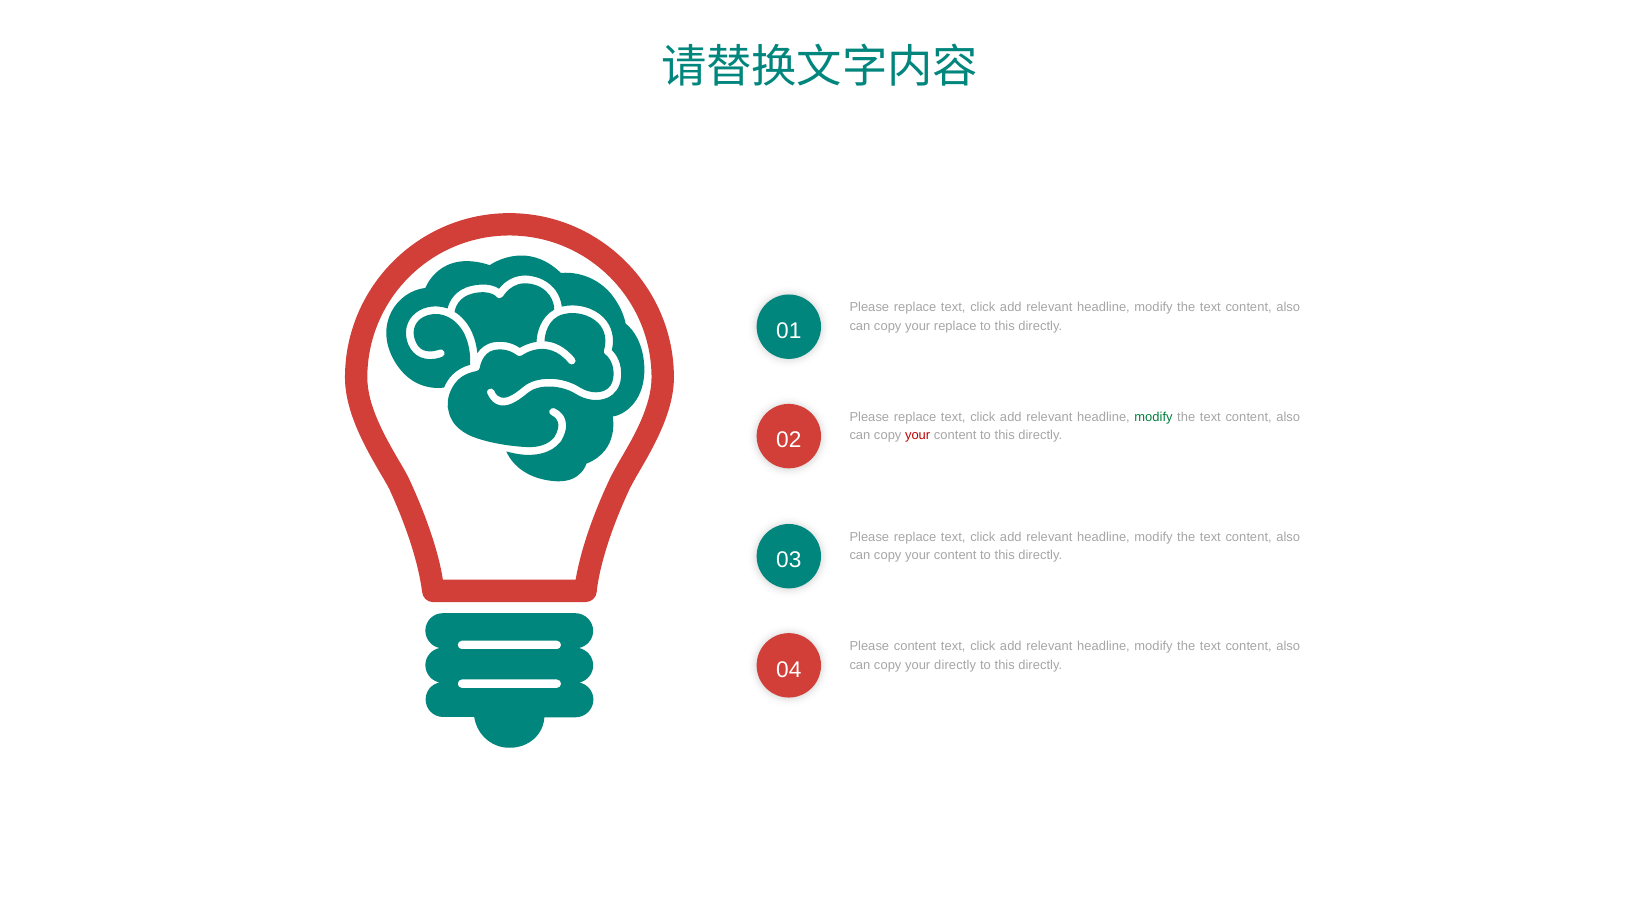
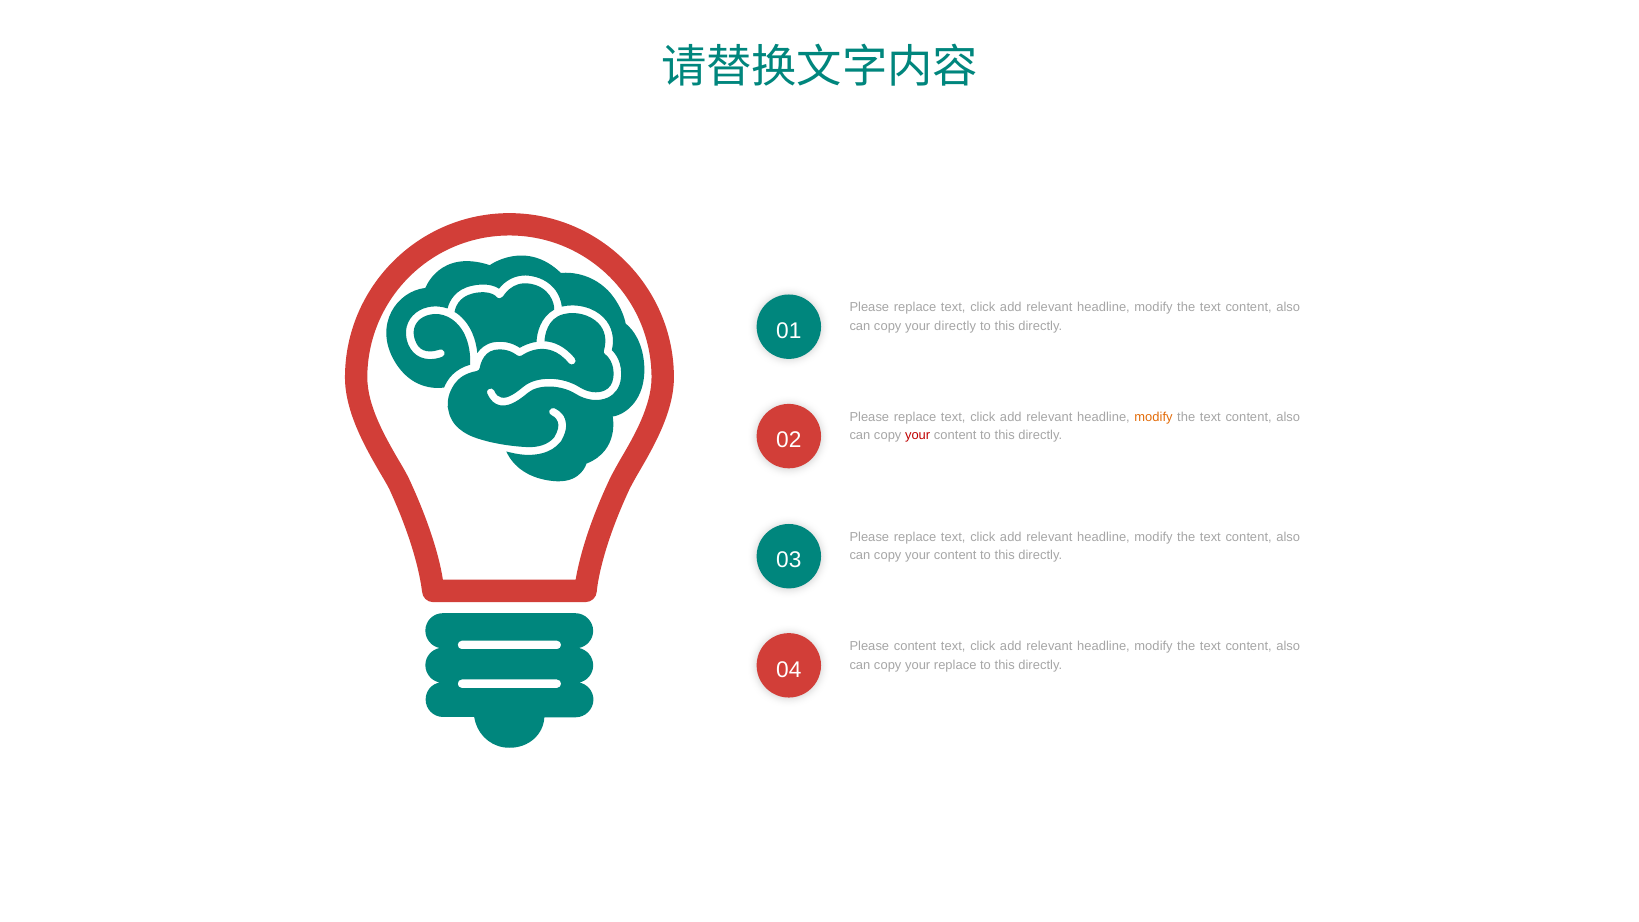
your replace: replace -> directly
modify at (1153, 417) colour: green -> orange
your directly: directly -> replace
